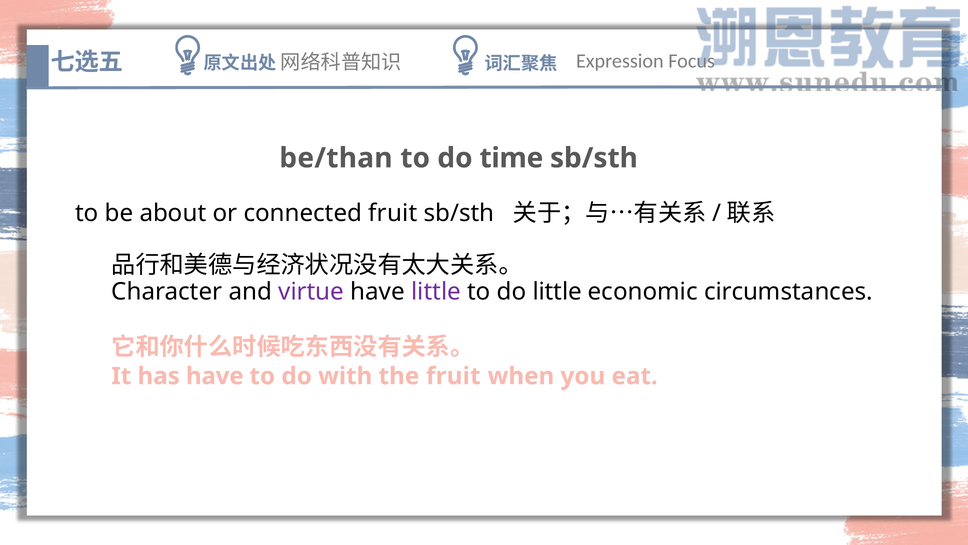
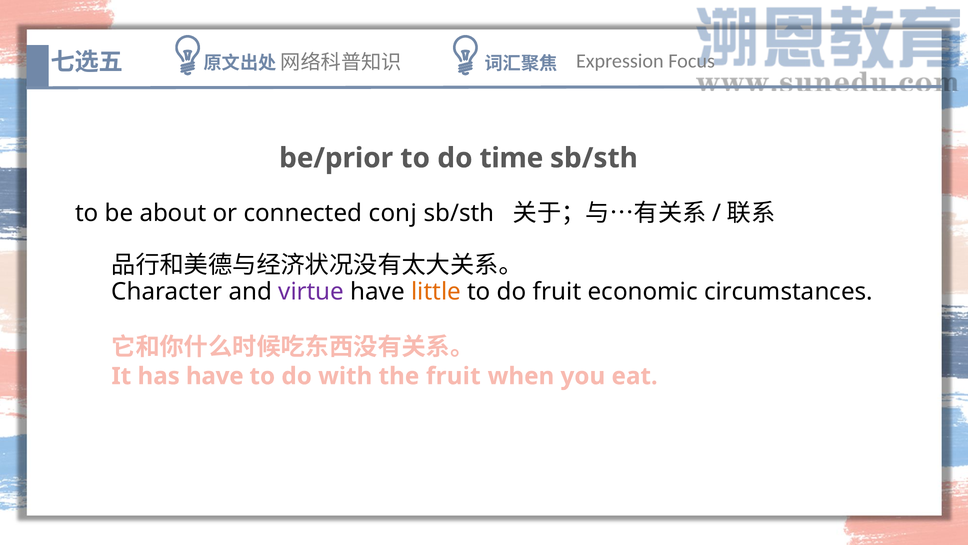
be/than: be/than -> be/prior
connected fruit: fruit -> conj
little at (436, 291) colour: purple -> orange
do little: little -> fruit
